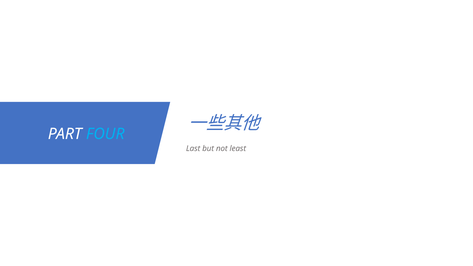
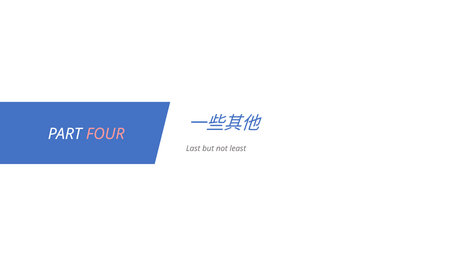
FOUR colour: light blue -> pink
